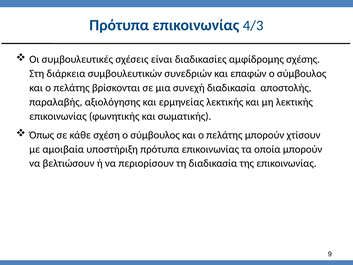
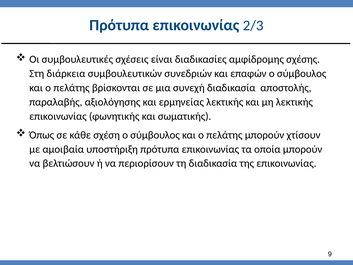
4/3: 4/3 -> 2/3
